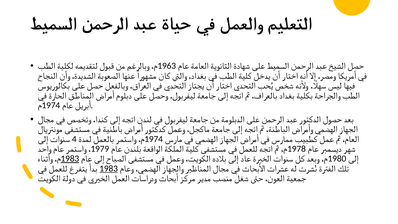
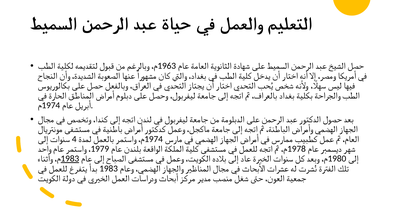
1983 at (109, 168) underline: present -> none
